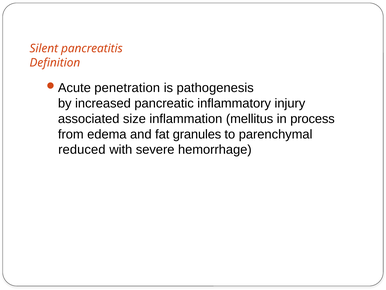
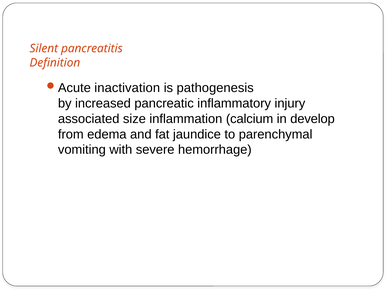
penetration: penetration -> inactivation
mellitus: mellitus -> calcium
process: process -> develop
granules: granules -> jaundice
reduced: reduced -> vomiting
